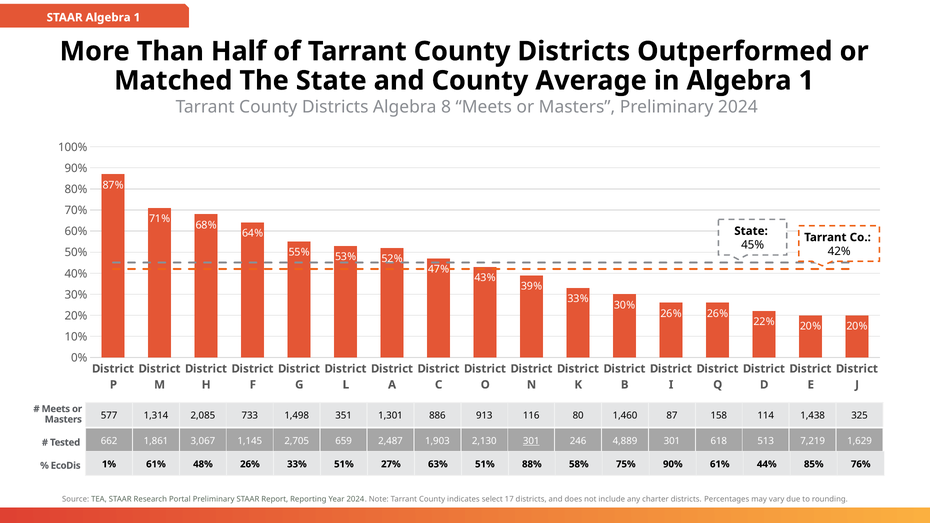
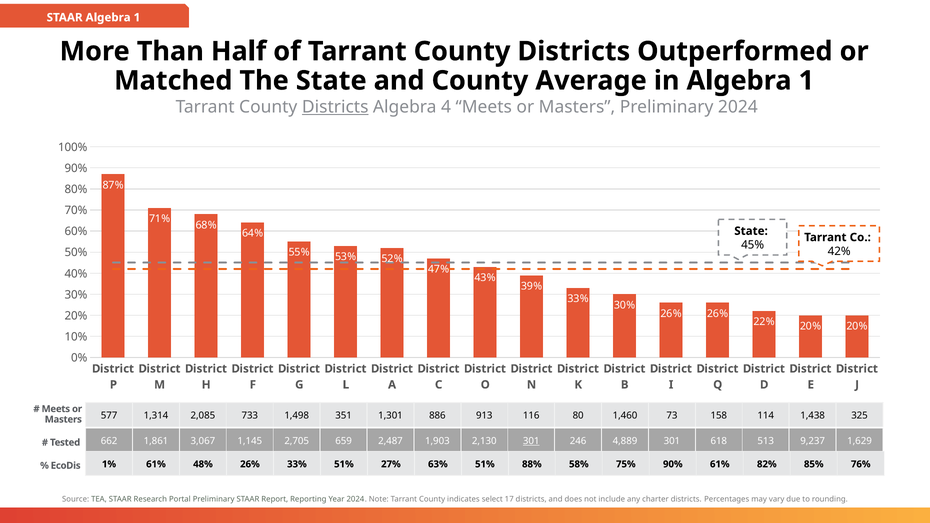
Districts at (335, 107) underline: none -> present
8: 8 -> 4
87: 87 -> 73
7,219: 7,219 -> 9,237
44%: 44% -> 82%
